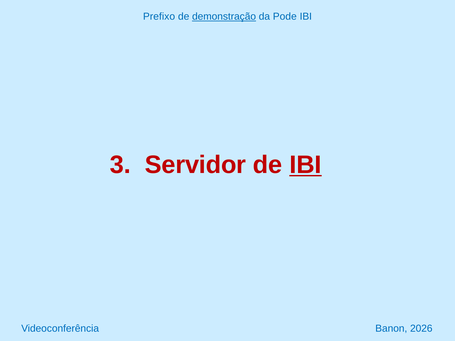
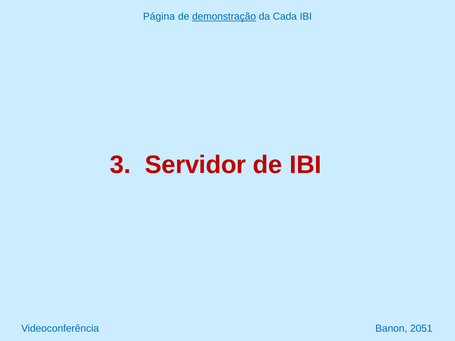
Prefixo: Prefixo -> Página
Pode: Pode -> Cada
IBI at (305, 165) underline: present -> none
2026: 2026 -> 2051
